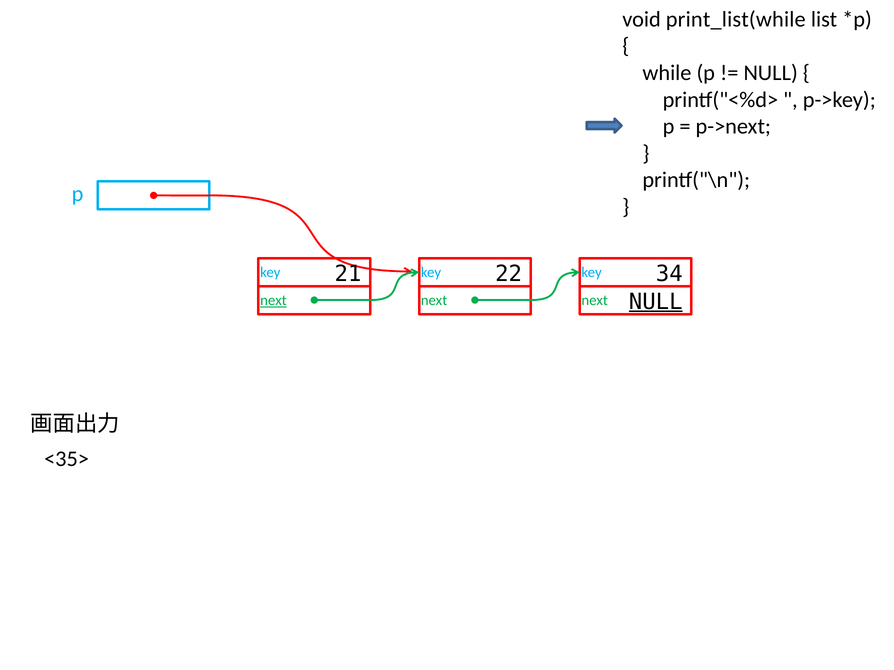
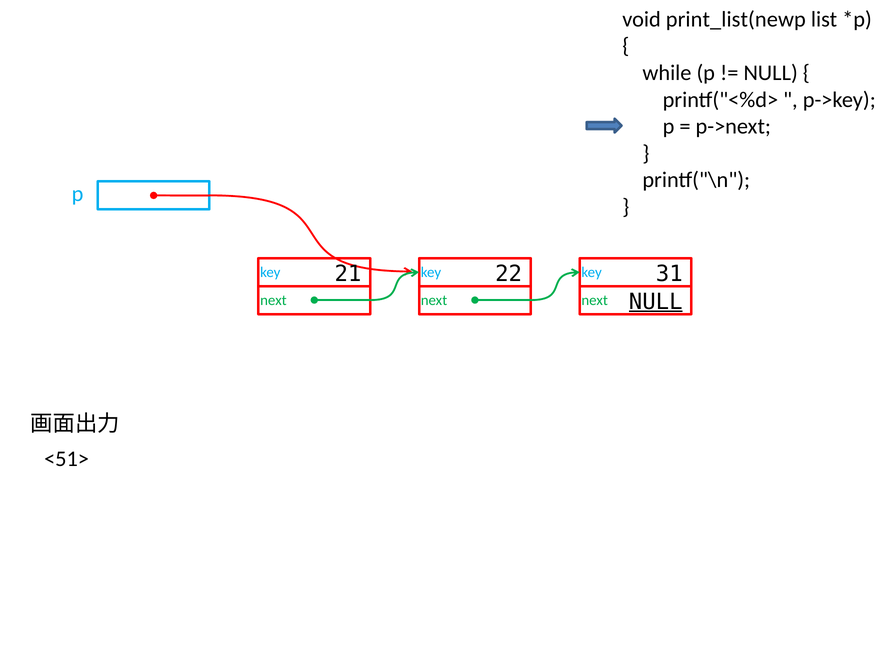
print_list(while: print_list(while -> print_list(newp
34: 34 -> 31
next at (273, 301) underline: present -> none
<35>: <35> -> <51>
